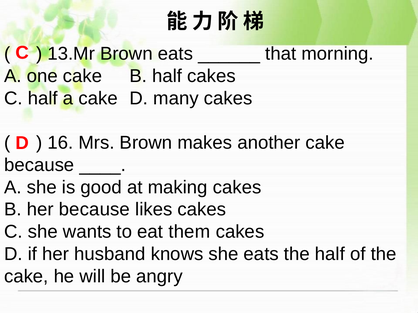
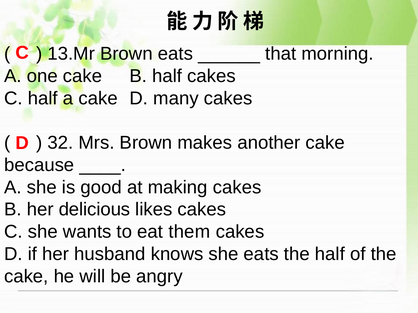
16: 16 -> 32
her because: because -> delicious
